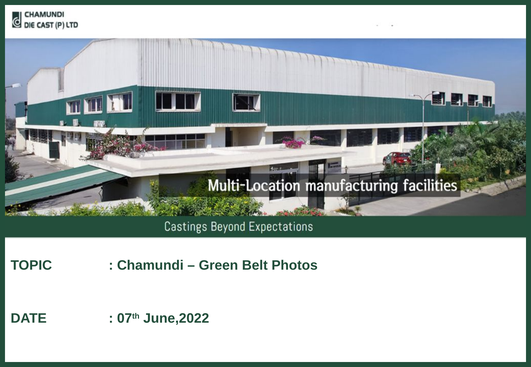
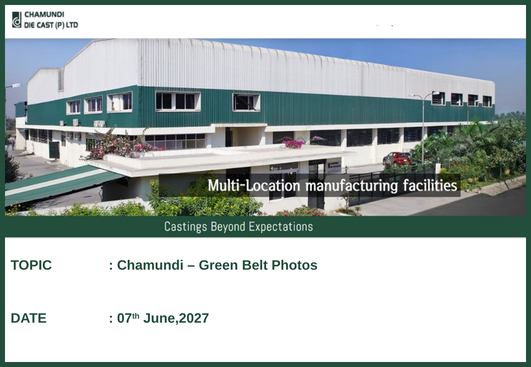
June,2022: June,2022 -> June,2027
